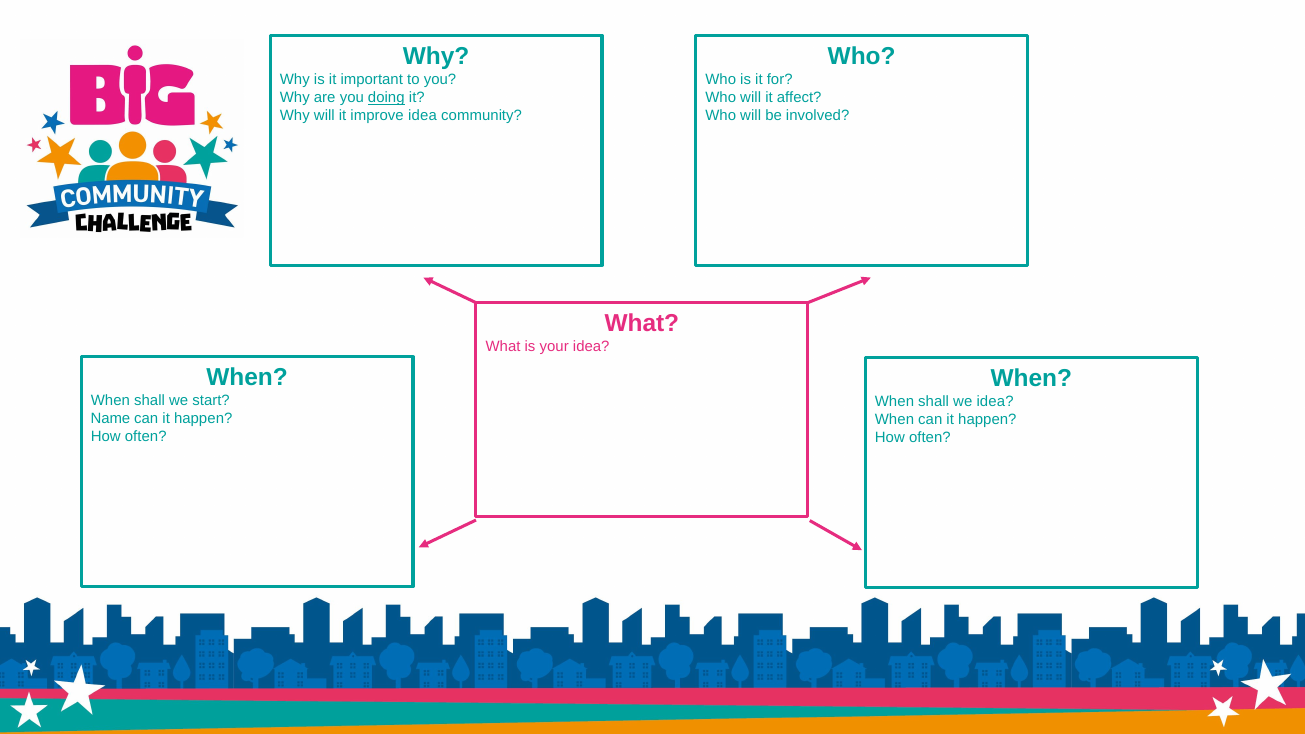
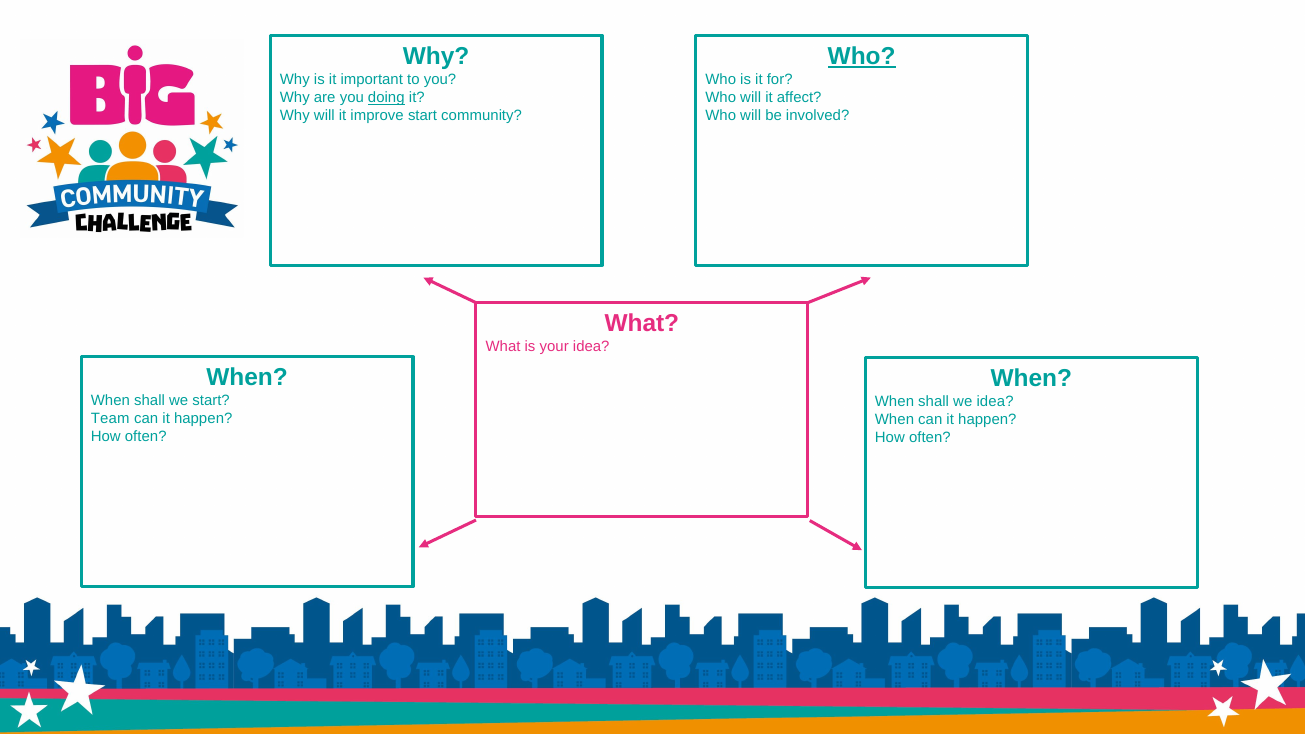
Who at (862, 57) underline: none -> present
improve idea: idea -> start
Name: Name -> Team
